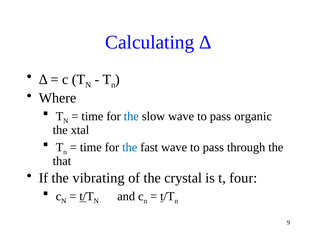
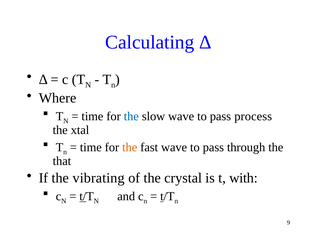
organic: organic -> process
the at (130, 147) colour: blue -> orange
four: four -> with
